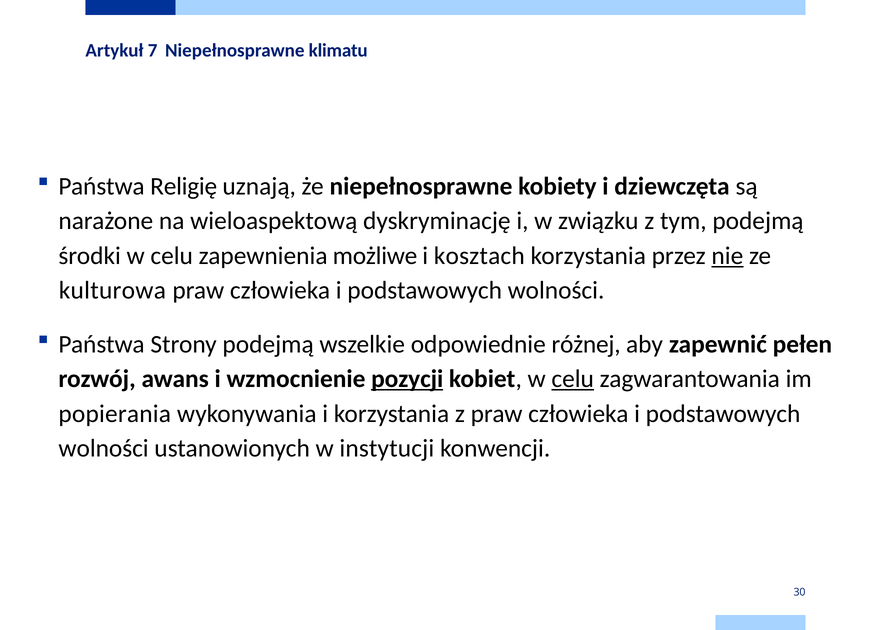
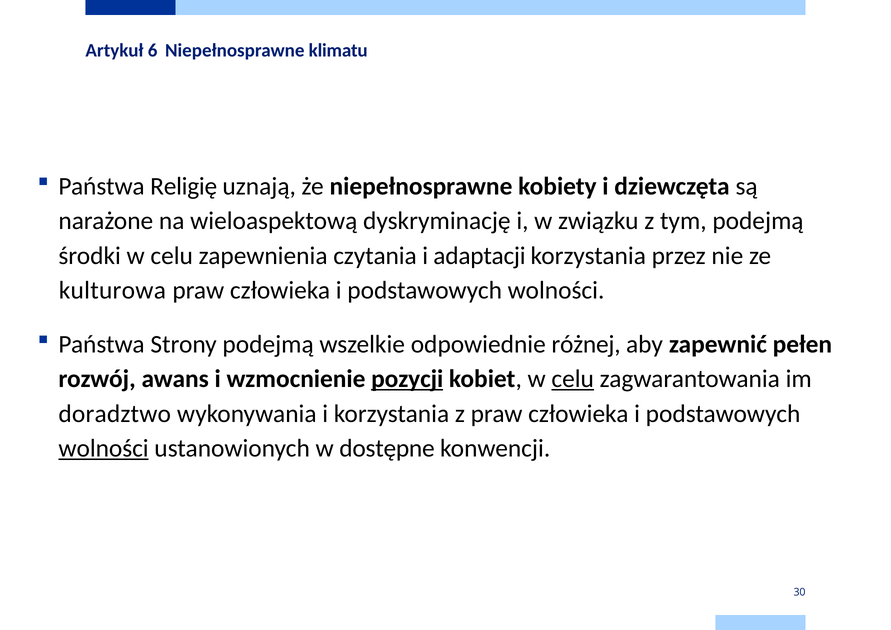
7: 7 -> 6
możliwe: możliwe -> czytania
kosztach: kosztach -> adaptacji
nie underline: present -> none
popierania: popierania -> doradztwo
wolności at (104, 449) underline: none -> present
instytucji: instytucji -> dostępne
